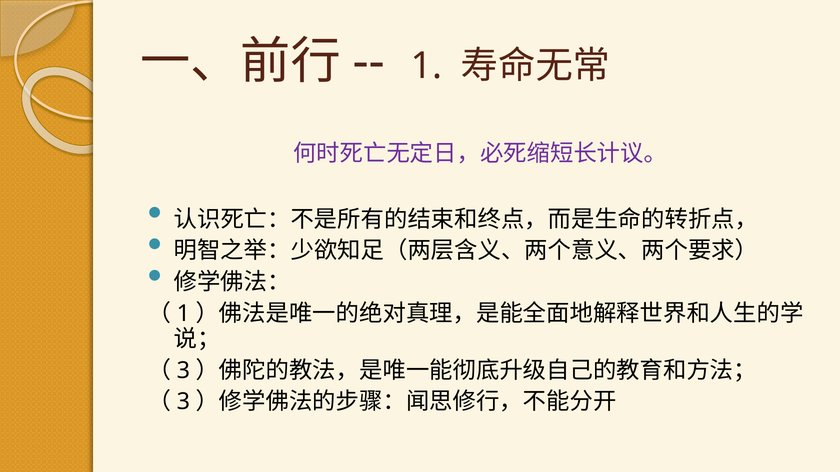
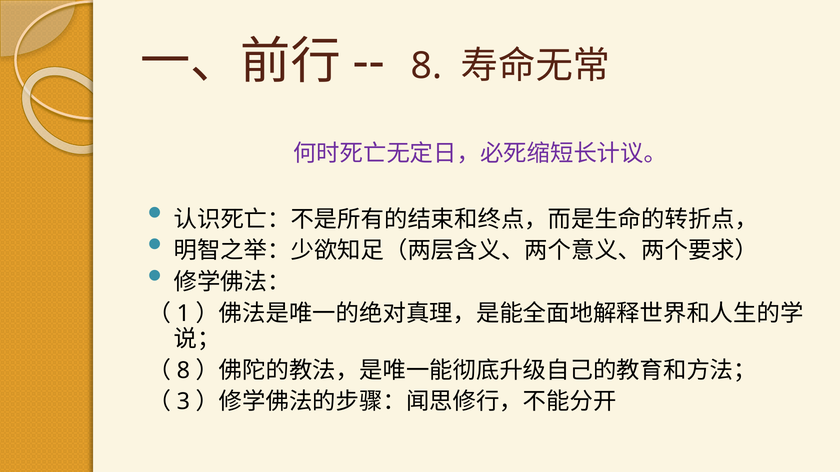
1 at (427, 66): 1 -> 8
3 at (183, 371): 3 -> 8
